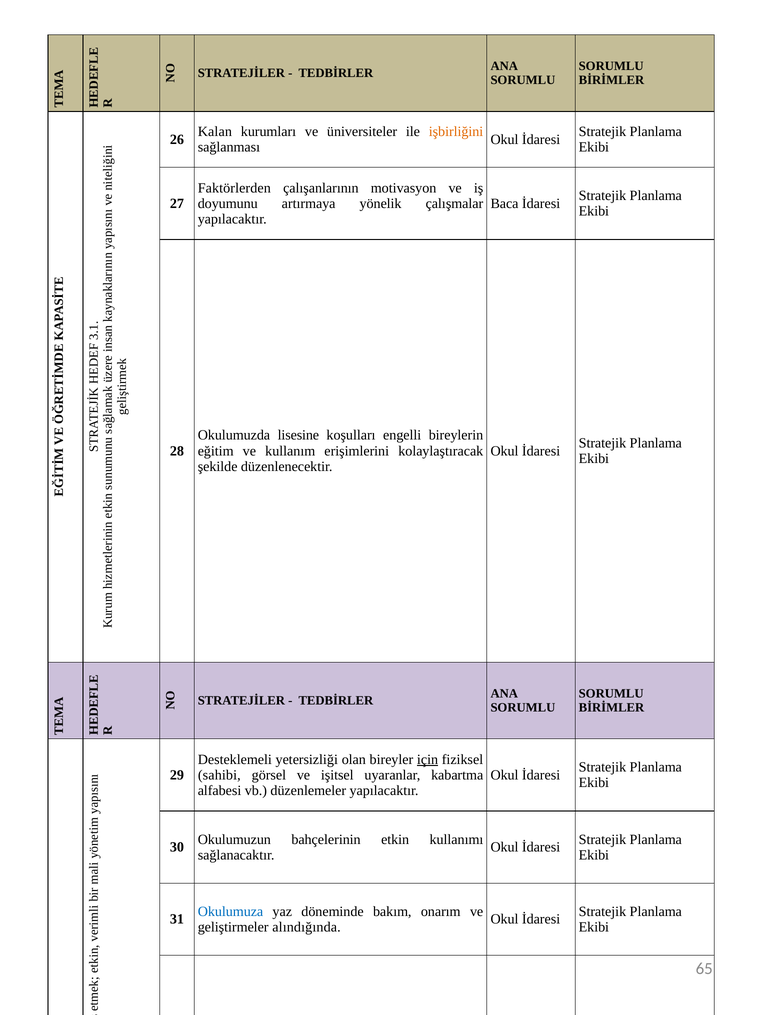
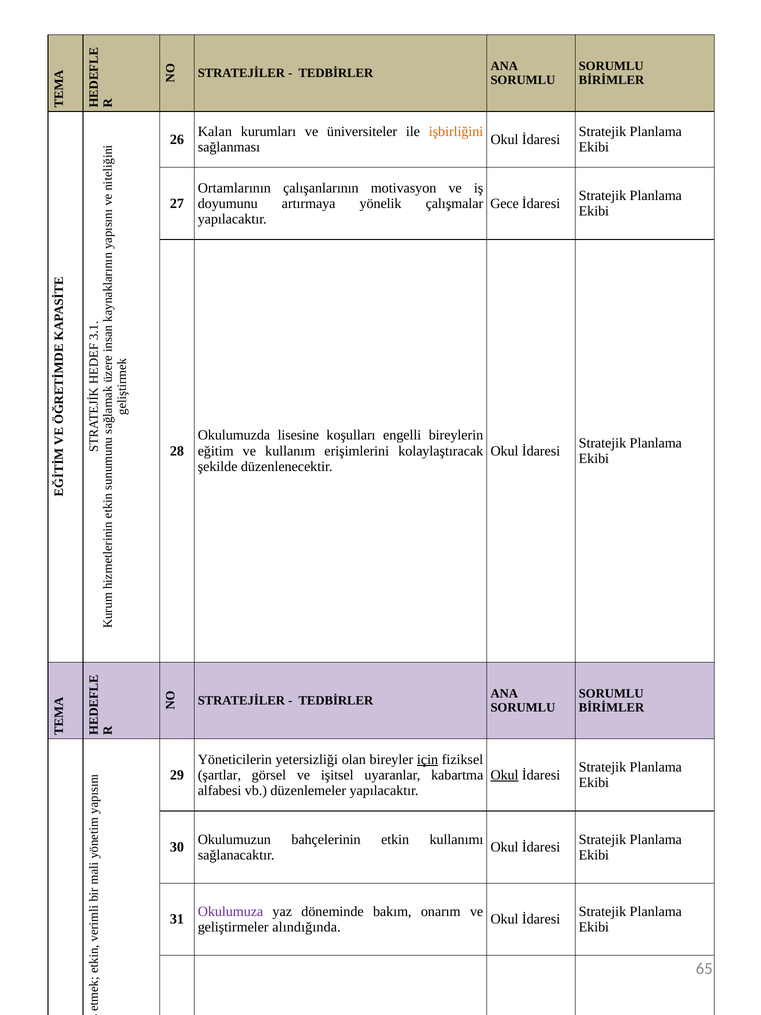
Faktörlerden: Faktörlerden -> Ortamlarının
Baca: Baca -> Gece
Desteklemeli: Desteklemeli -> Yöneticilerin
sahibi: sahibi -> şartlar
Okul at (505, 775) underline: none -> present
Okulumuza colour: blue -> purple
